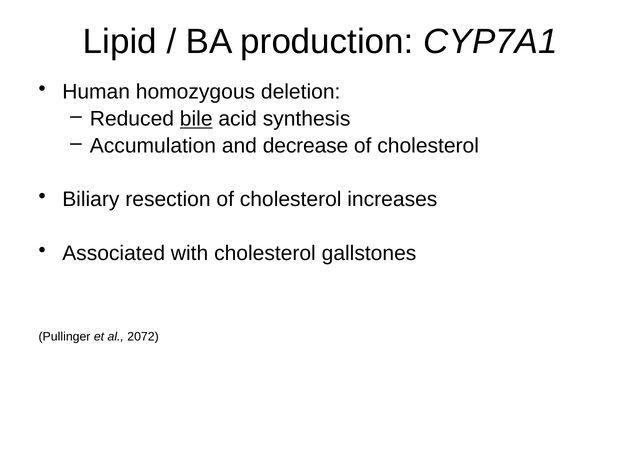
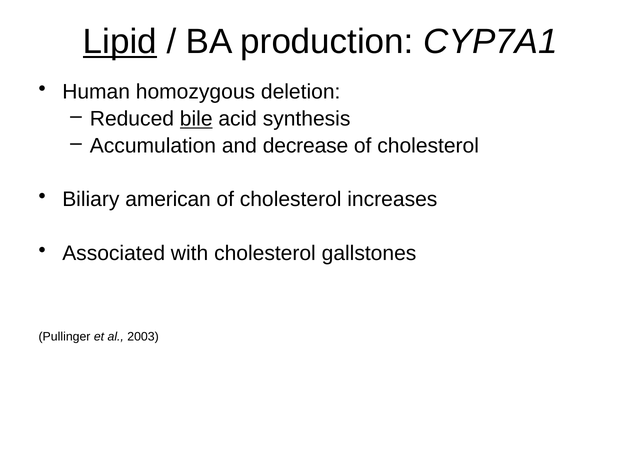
Lipid underline: none -> present
resection: resection -> american
2072: 2072 -> 2003
